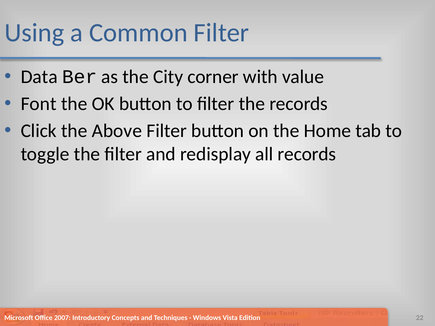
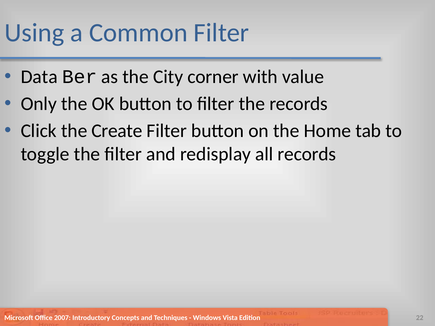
Font: Font -> Only
Above: Above -> Create
